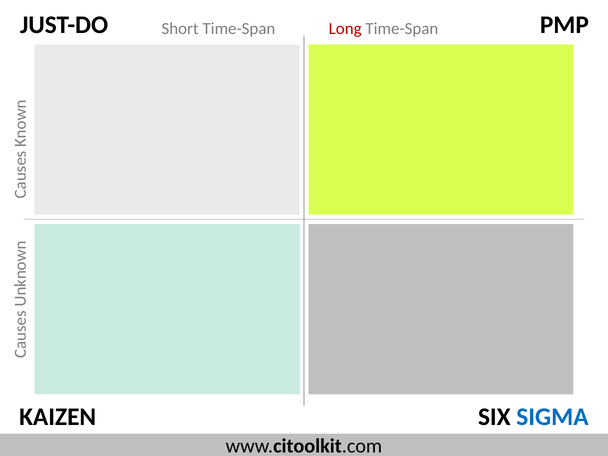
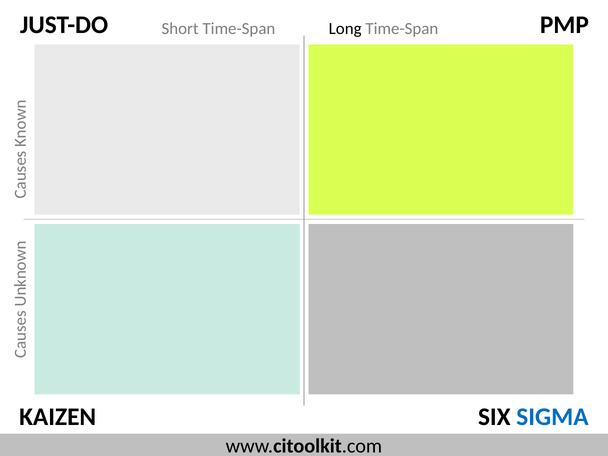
Long colour: red -> black
